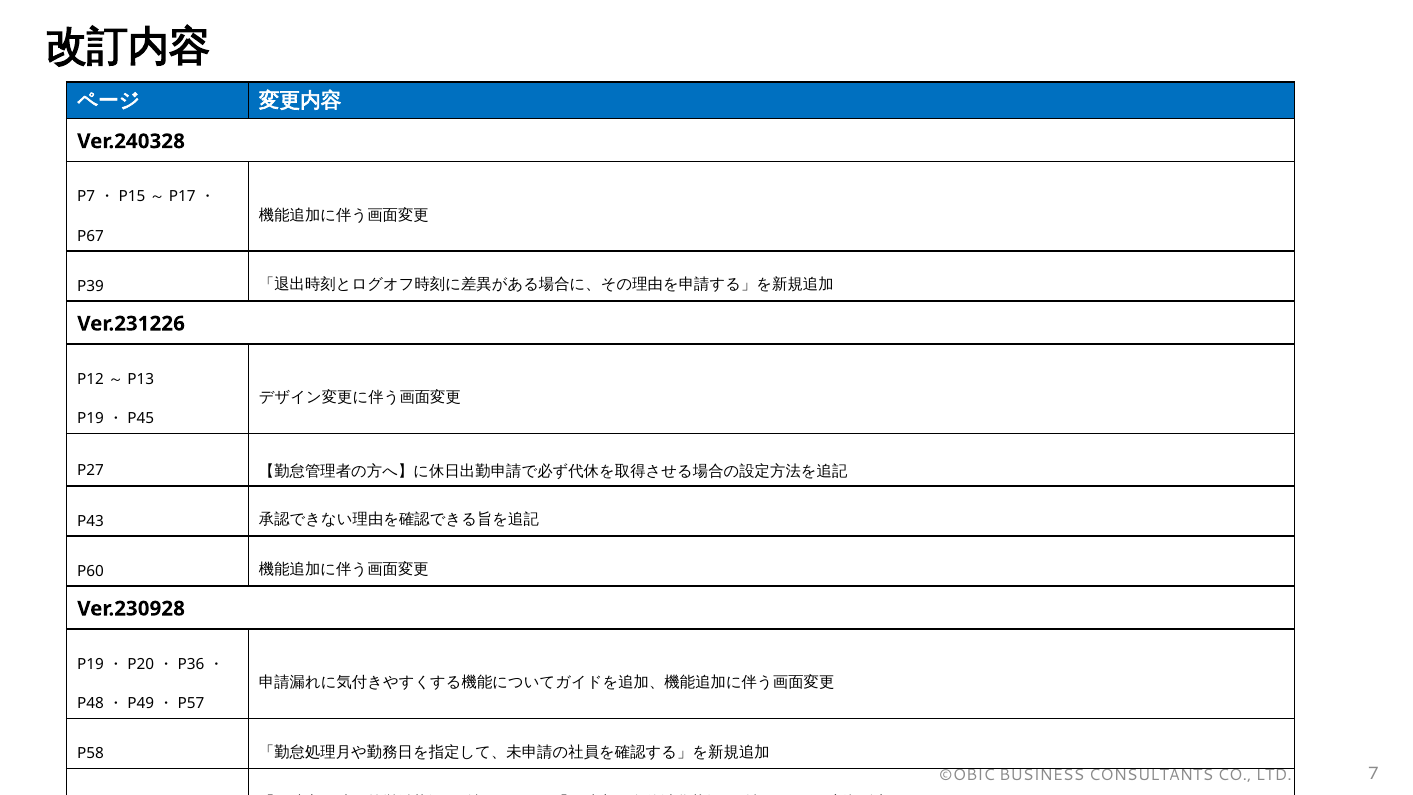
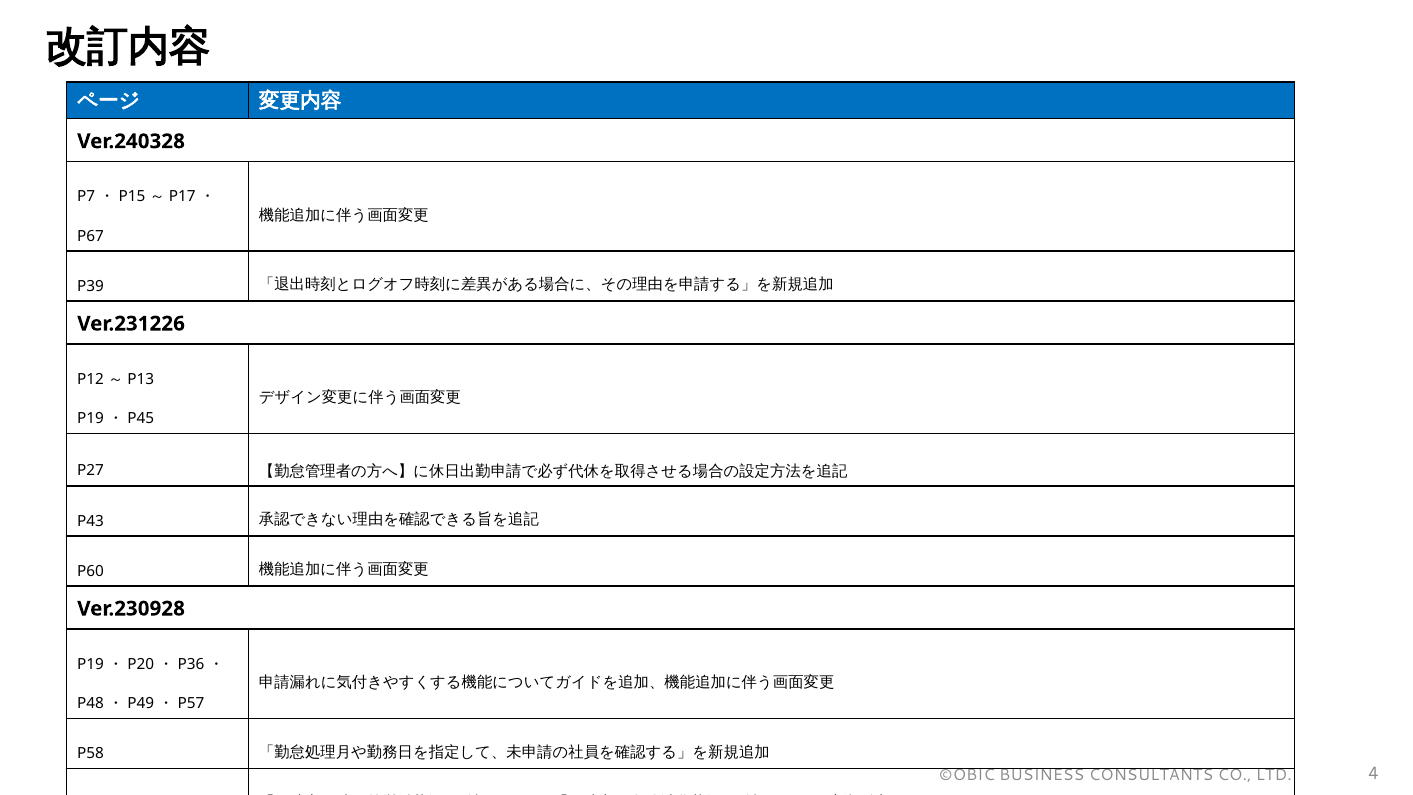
7: 7 -> 4
